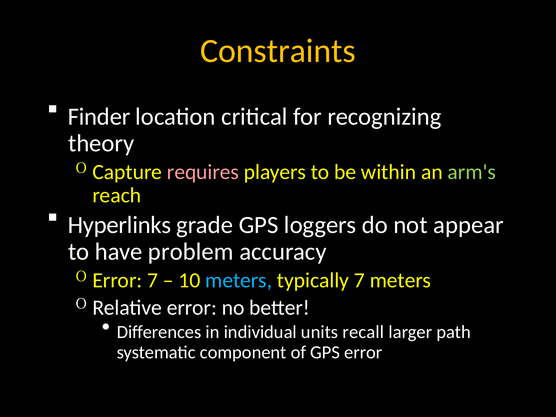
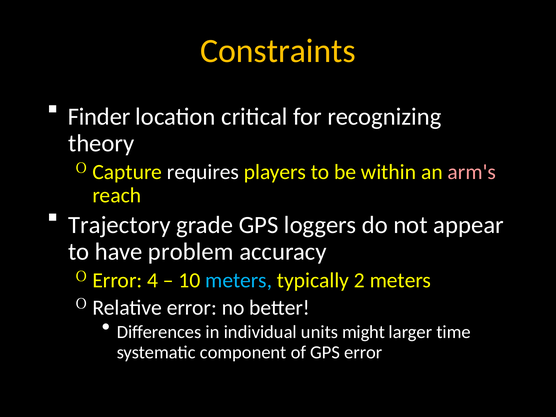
requires colour: pink -> white
arm's colour: light green -> pink
Hyperlinks: Hyperlinks -> Trajectory
Error 7: 7 -> 4
typically 7: 7 -> 2
recall: recall -> might
path: path -> time
